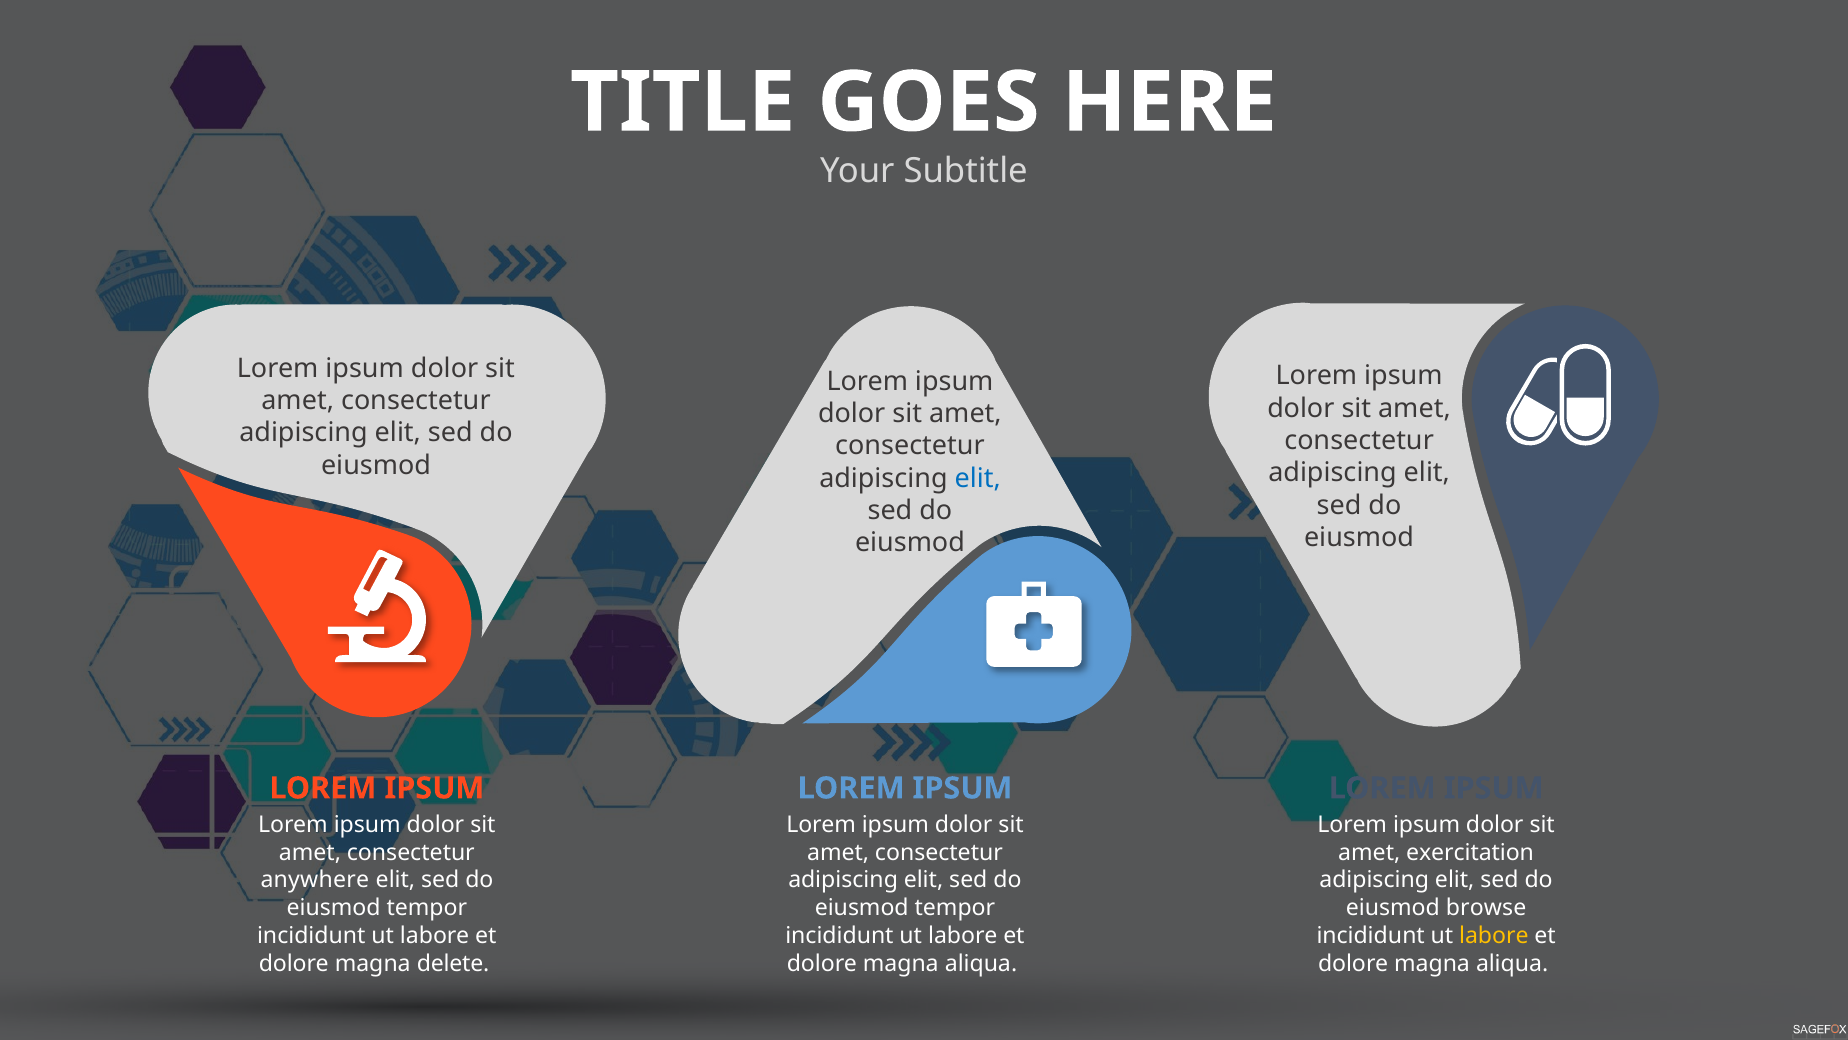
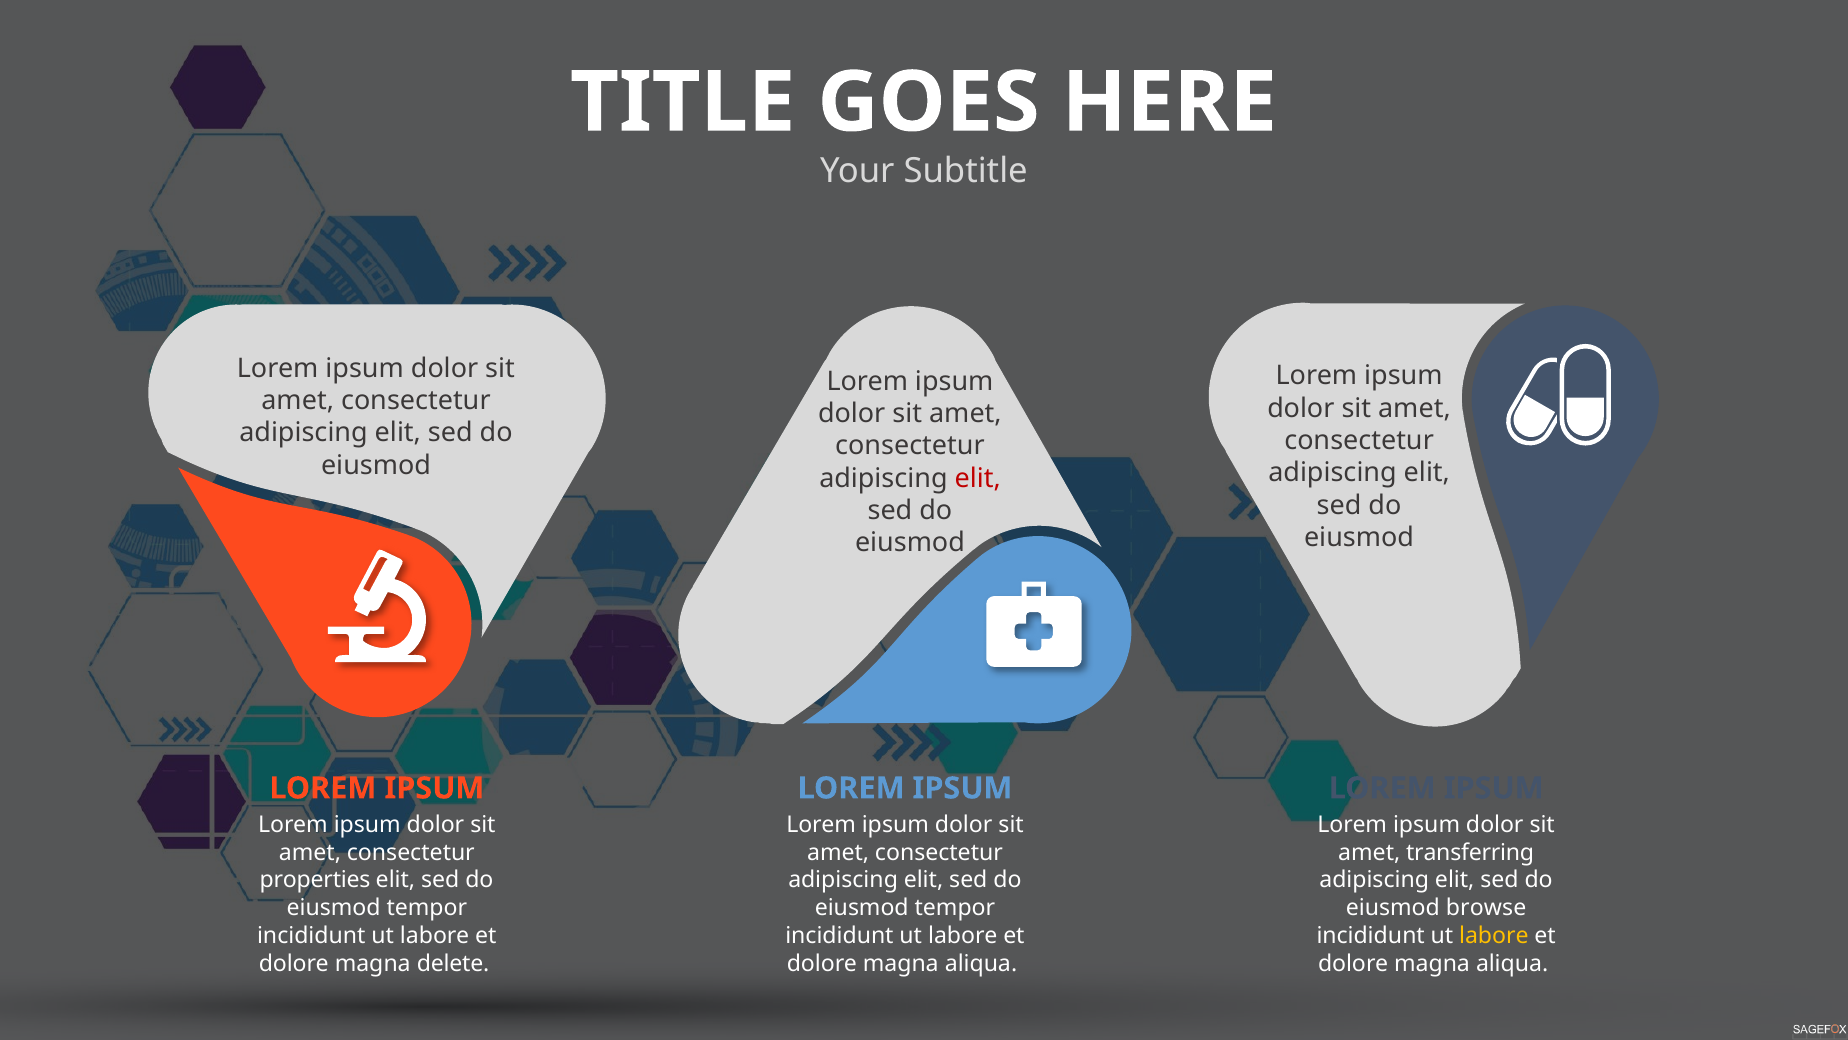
elit at (978, 478) colour: blue -> red
exercitation: exercitation -> transferring
anywhere: anywhere -> properties
